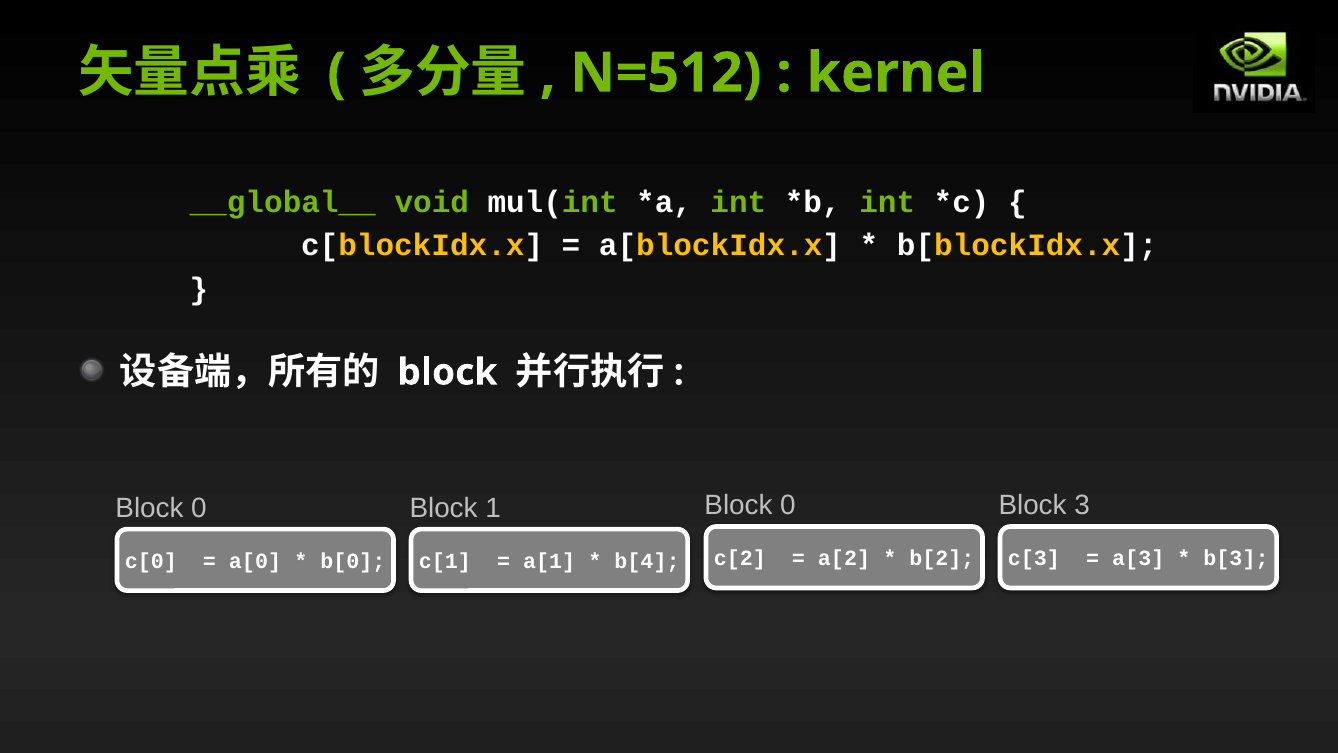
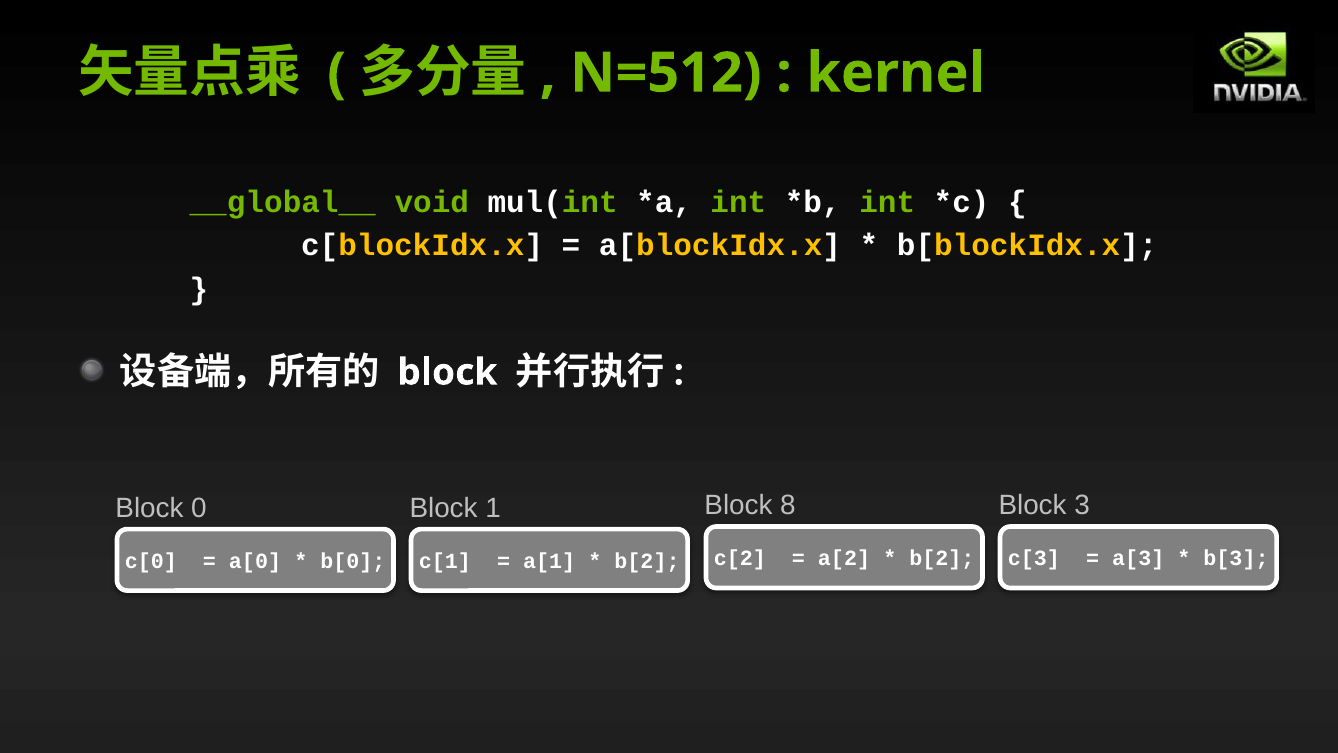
1 Block 0: 0 -> 8
b[4 at (647, 561): b[4 -> b[2
